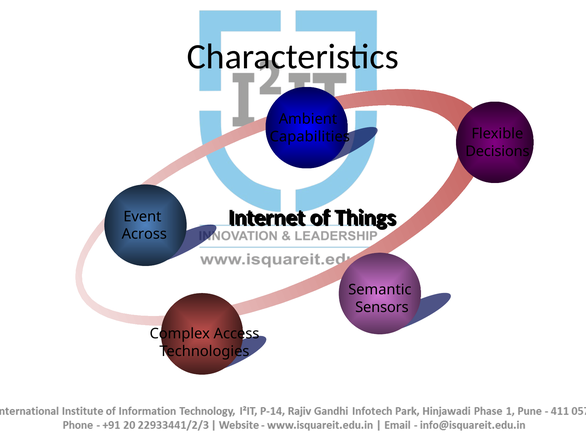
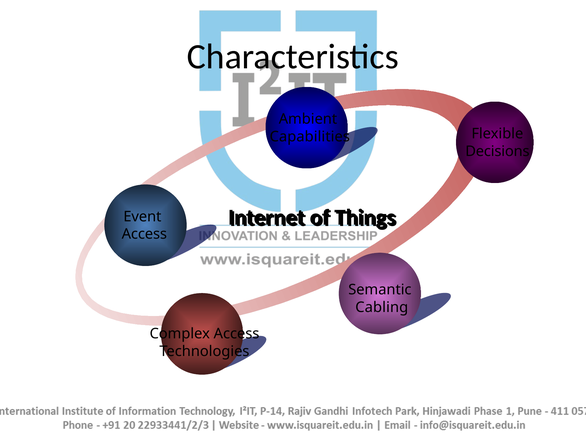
Across at (144, 234): Across -> Access
Sensors: Sensors -> Cabling
